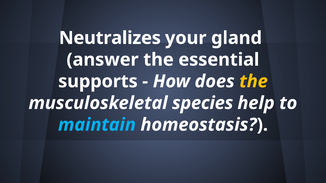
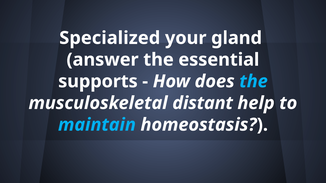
Neutralizes: Neutralizes -> Specialized
the at (254, 82) colour: yellow -> light blue
species: species -> distant
